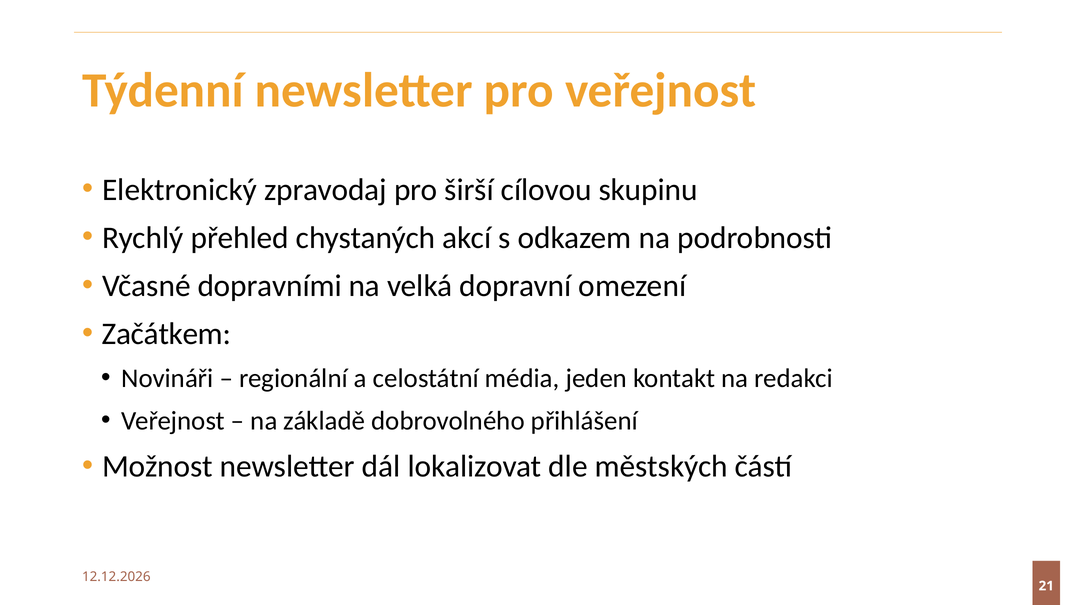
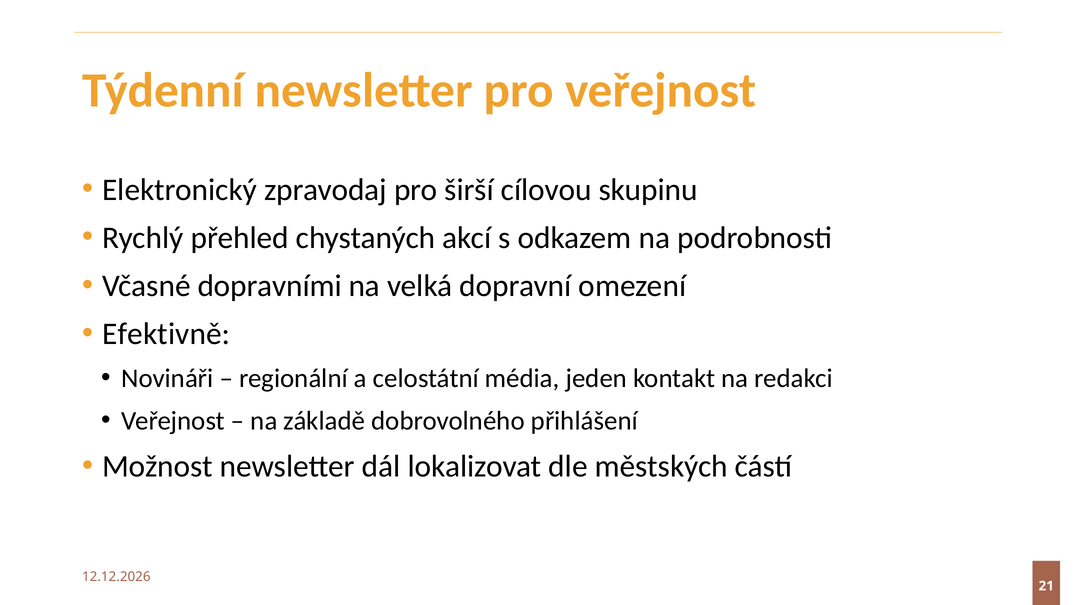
Začátkem: Začátkem -> Efektivně
